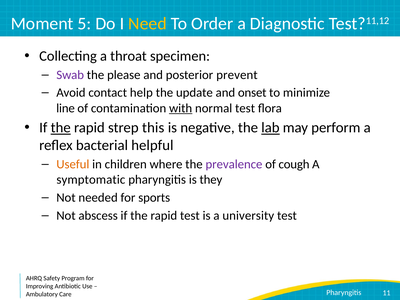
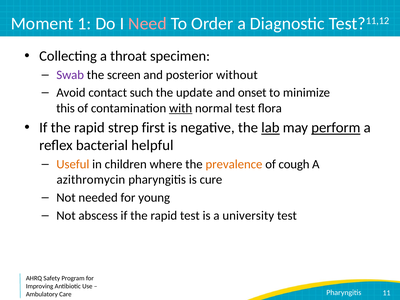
5: 5 -> 1
Need colour: yellow -> pink
please: please -> screen
prevent: prevent -> without
help: help -> such
line: line -> this
the at (61, 128) underline: present -> none
this: this -> first
perform underline: none -> present
prevalence colour: purple -> orange
symptomatic: symptomatic -> azithromycin
they: they -> cure
sports: sports -> young
